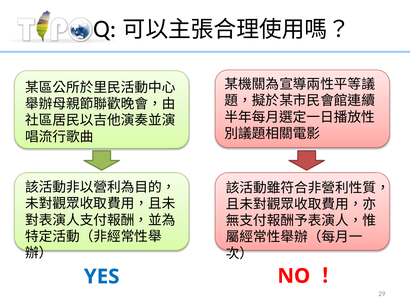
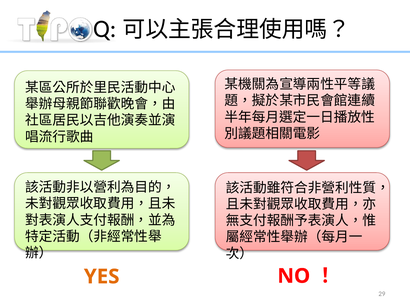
YES colour: blue -> orange
